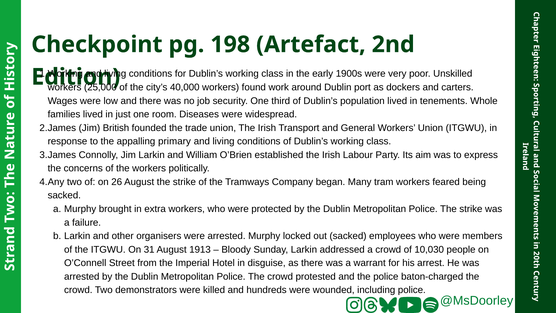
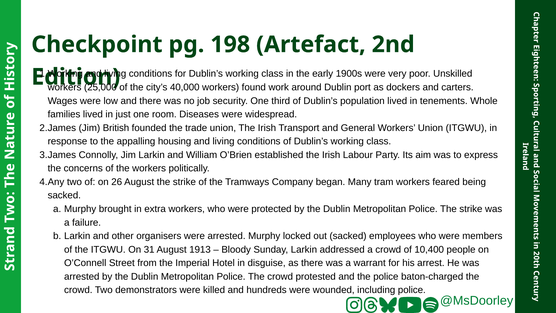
primary: primary -> housing
10,030: 10,030 -> 10,400
